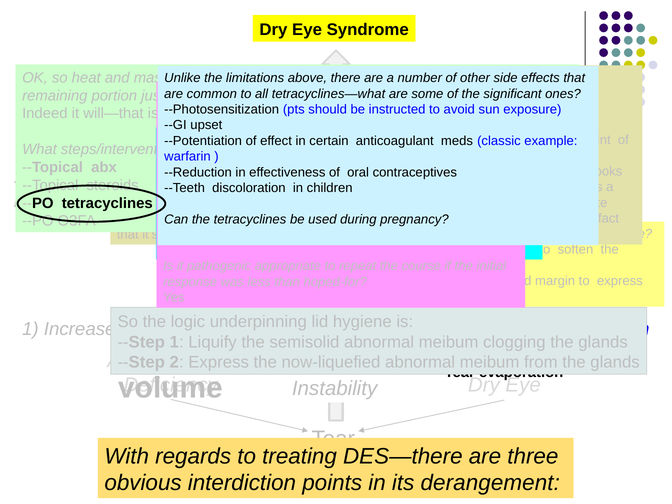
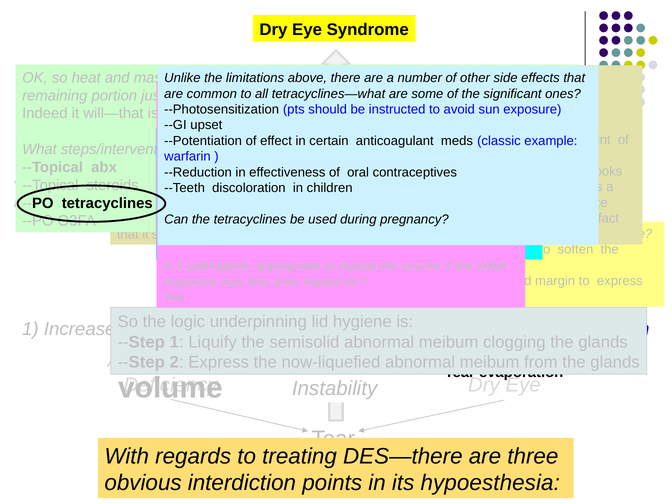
derangement: derangement -> hypoesthesia
